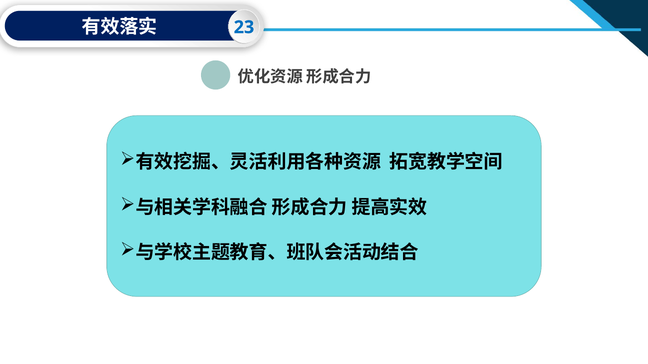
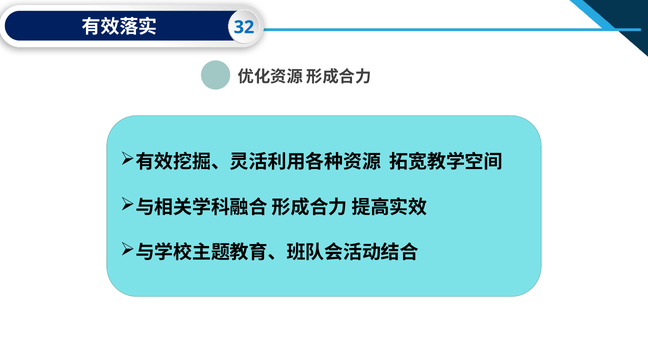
23: 23 -> 32
